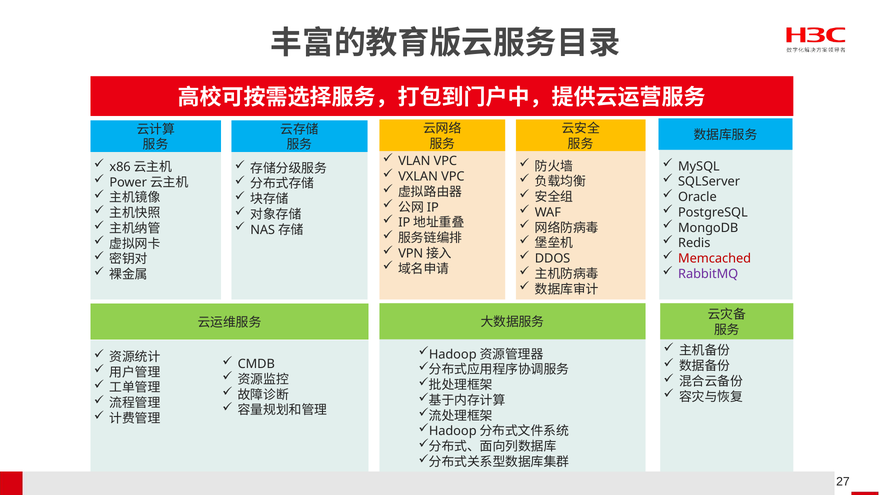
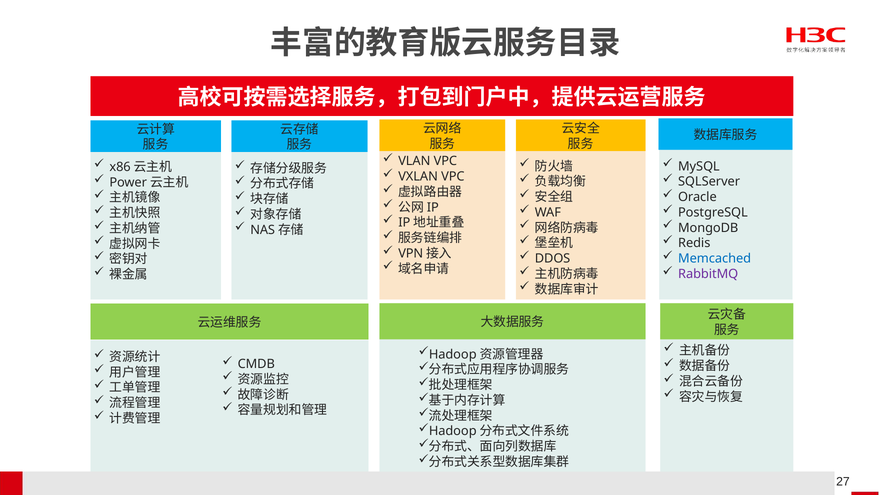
Memcached colour: red -> blue
